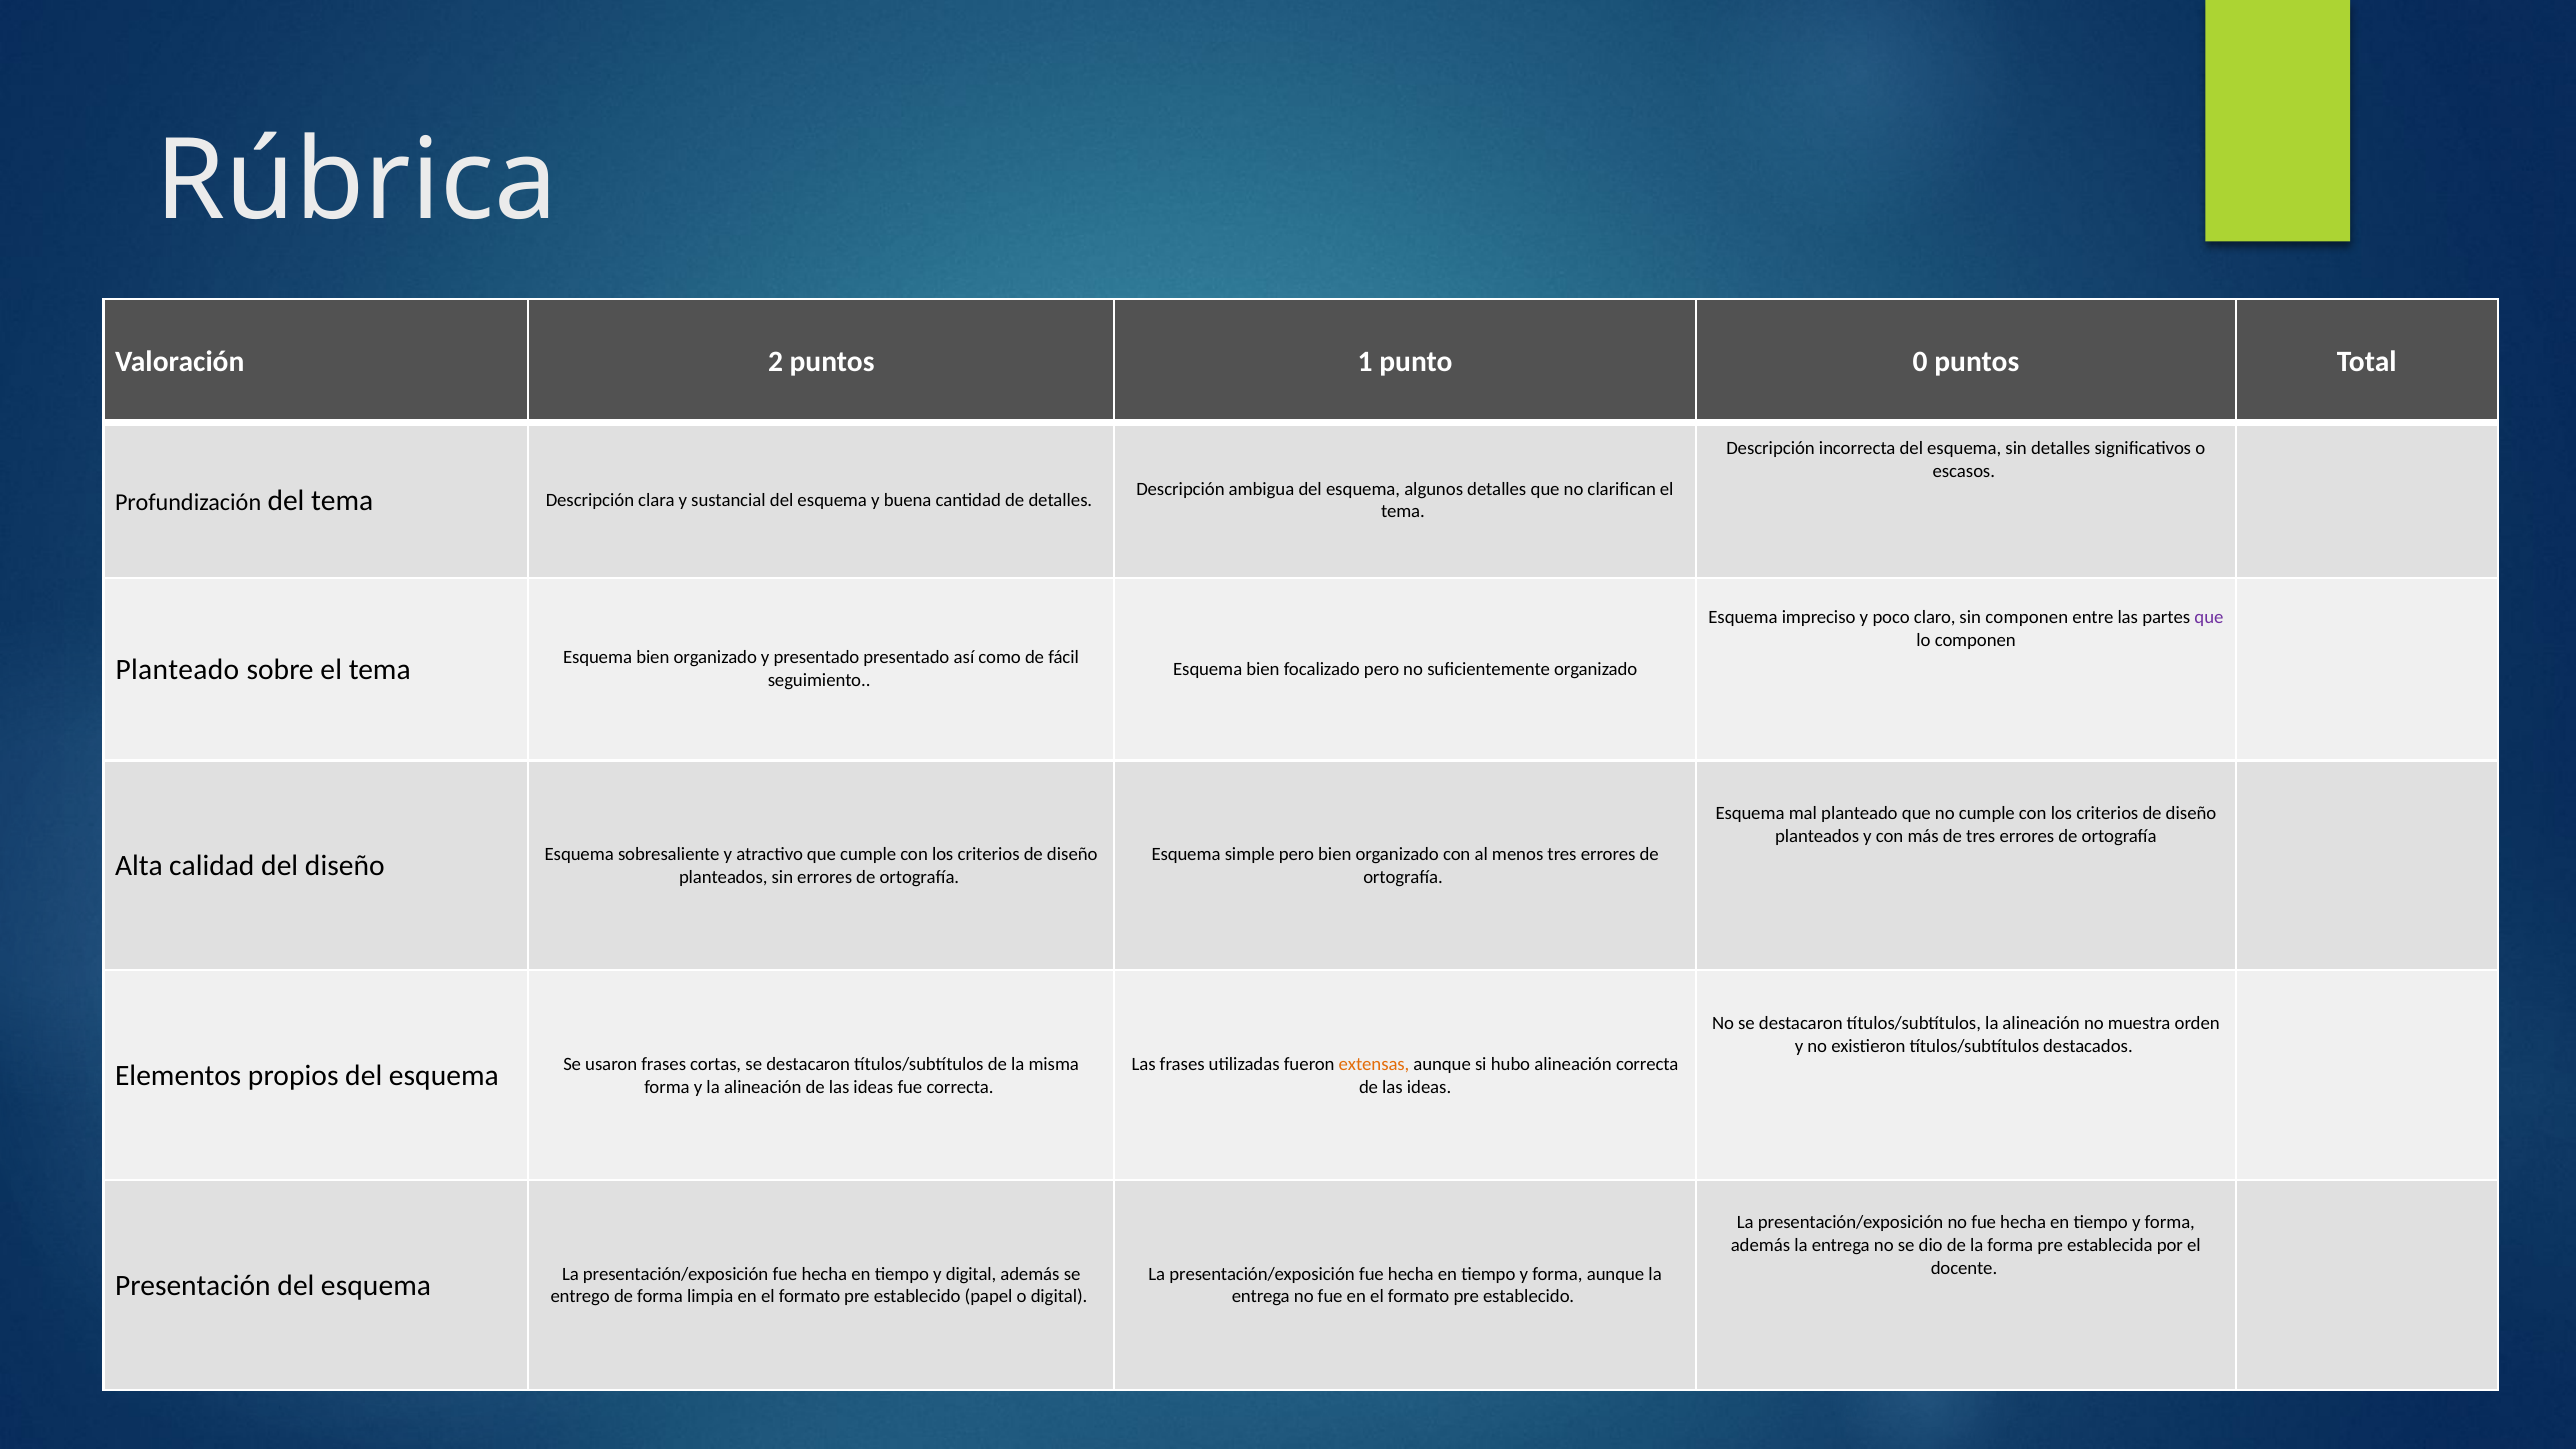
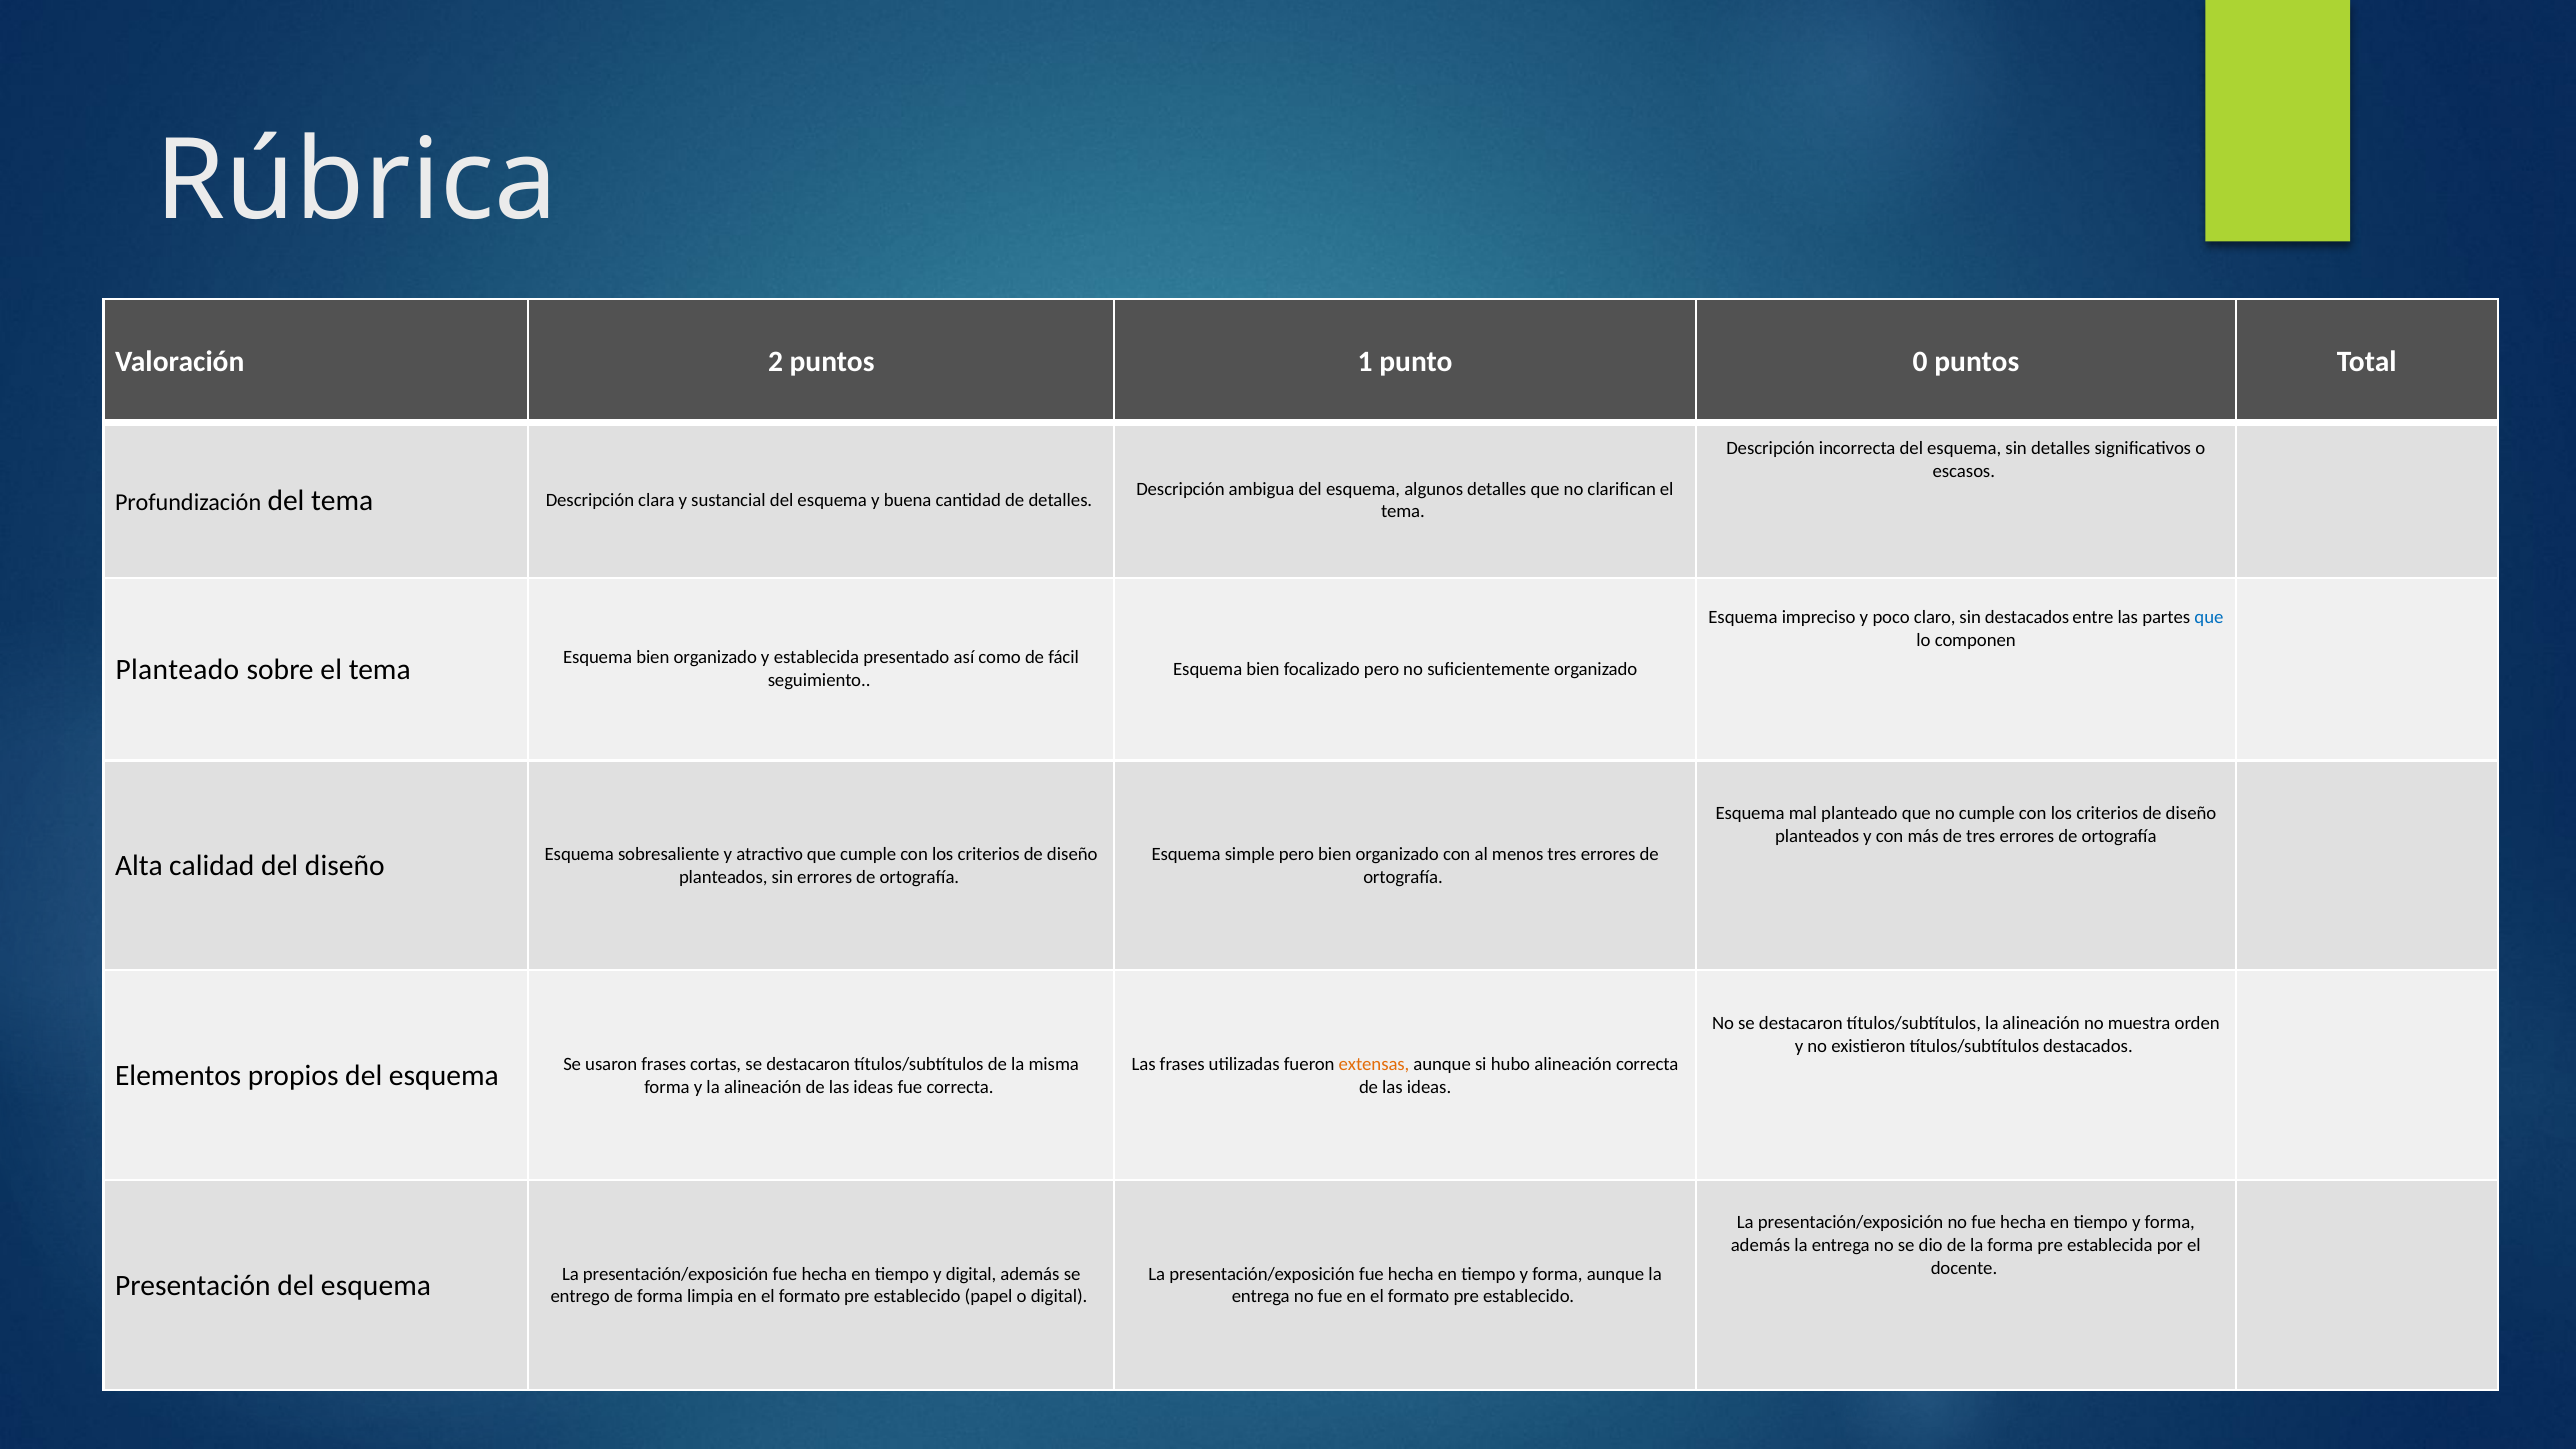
sin componen: componen -> destacados
que at (2209, 618) colour: purple -> blue
y presentado: presentado -> establecida
